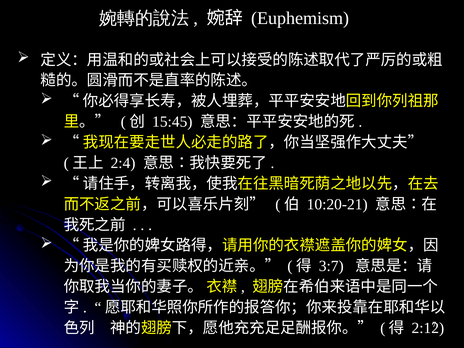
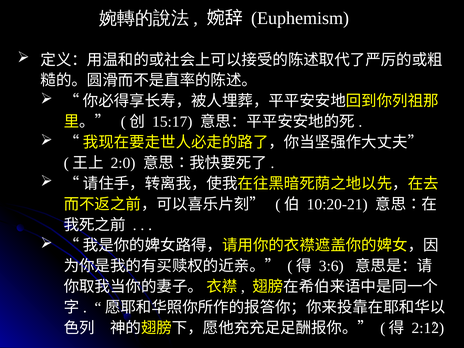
15:45: 15:45 -> 15:17
2:4: 2:4 -> 2:0
3:7: 3:7 -> 3:6
